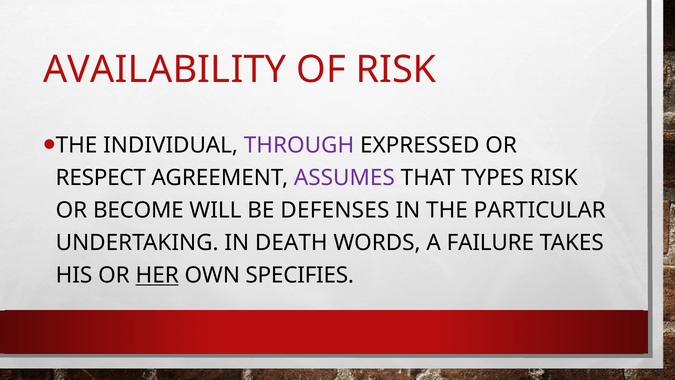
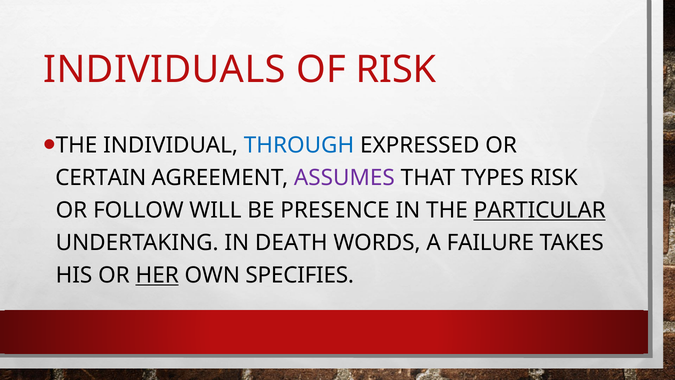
AVAILABILITY: AVAILABILITY -> INDIVIDUALS
THROUGH colour: purple -> blue
RESPECT: RESPECT -> CERTAIN
BECOME: BECOME -> FOLLOW
DEFENSES: DEFENSES -> PRESENCE
PARTICULAR underline: none -> present
